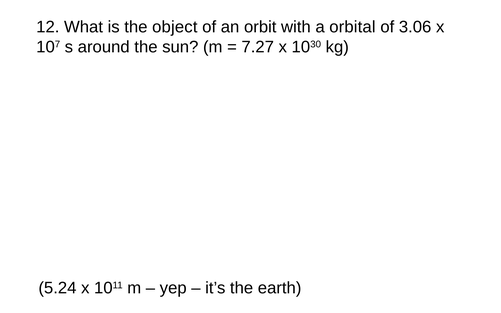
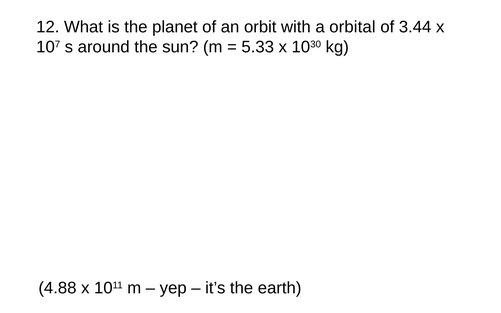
object: object -> planet
3.06: 3.06 -> 3.44
7.27: 7.27 -> 5.33
5.24: 5.24 -> 4.88
